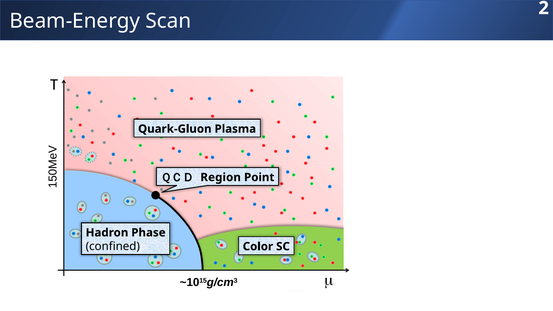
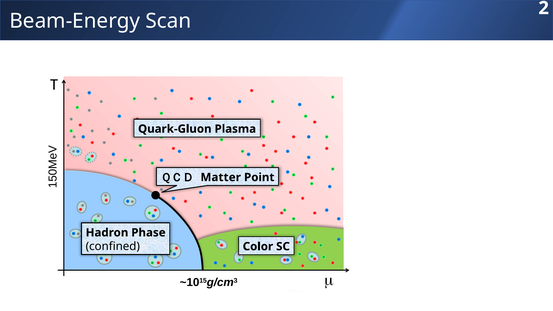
Region: Region -> Matter
